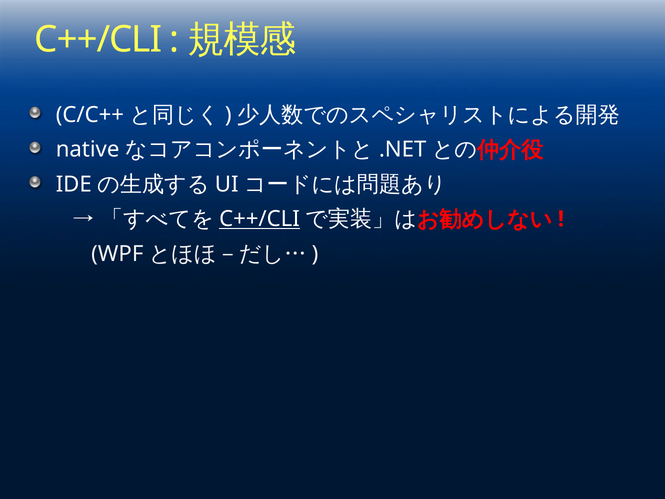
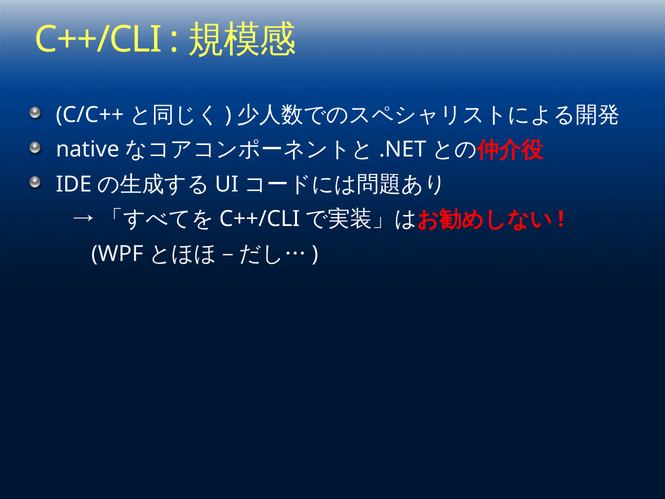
C++/CLI at (259, 219) underline: present -> none
